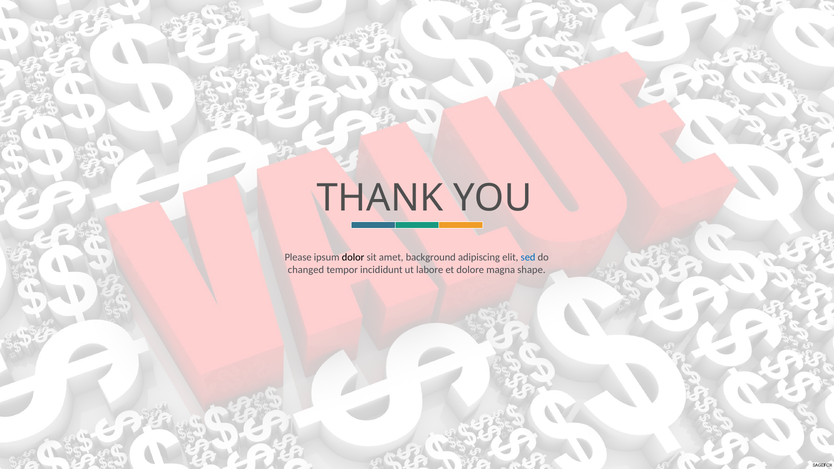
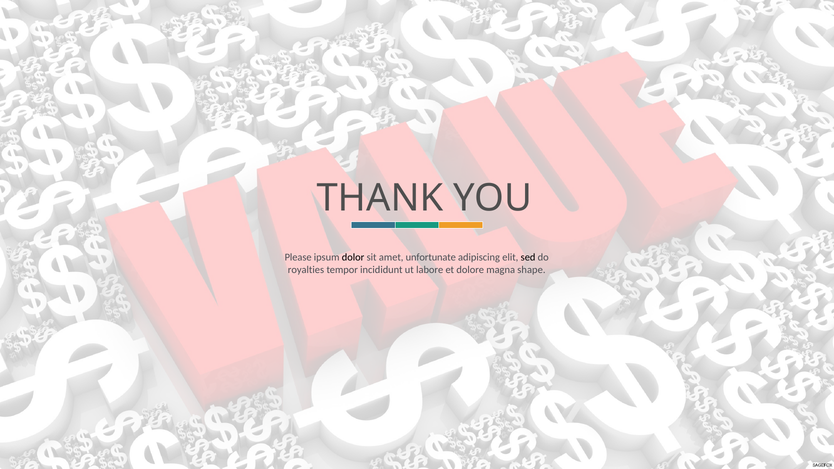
background: background -> unfortunate
sed colour: blue -> black
changed: changed -> royalties
